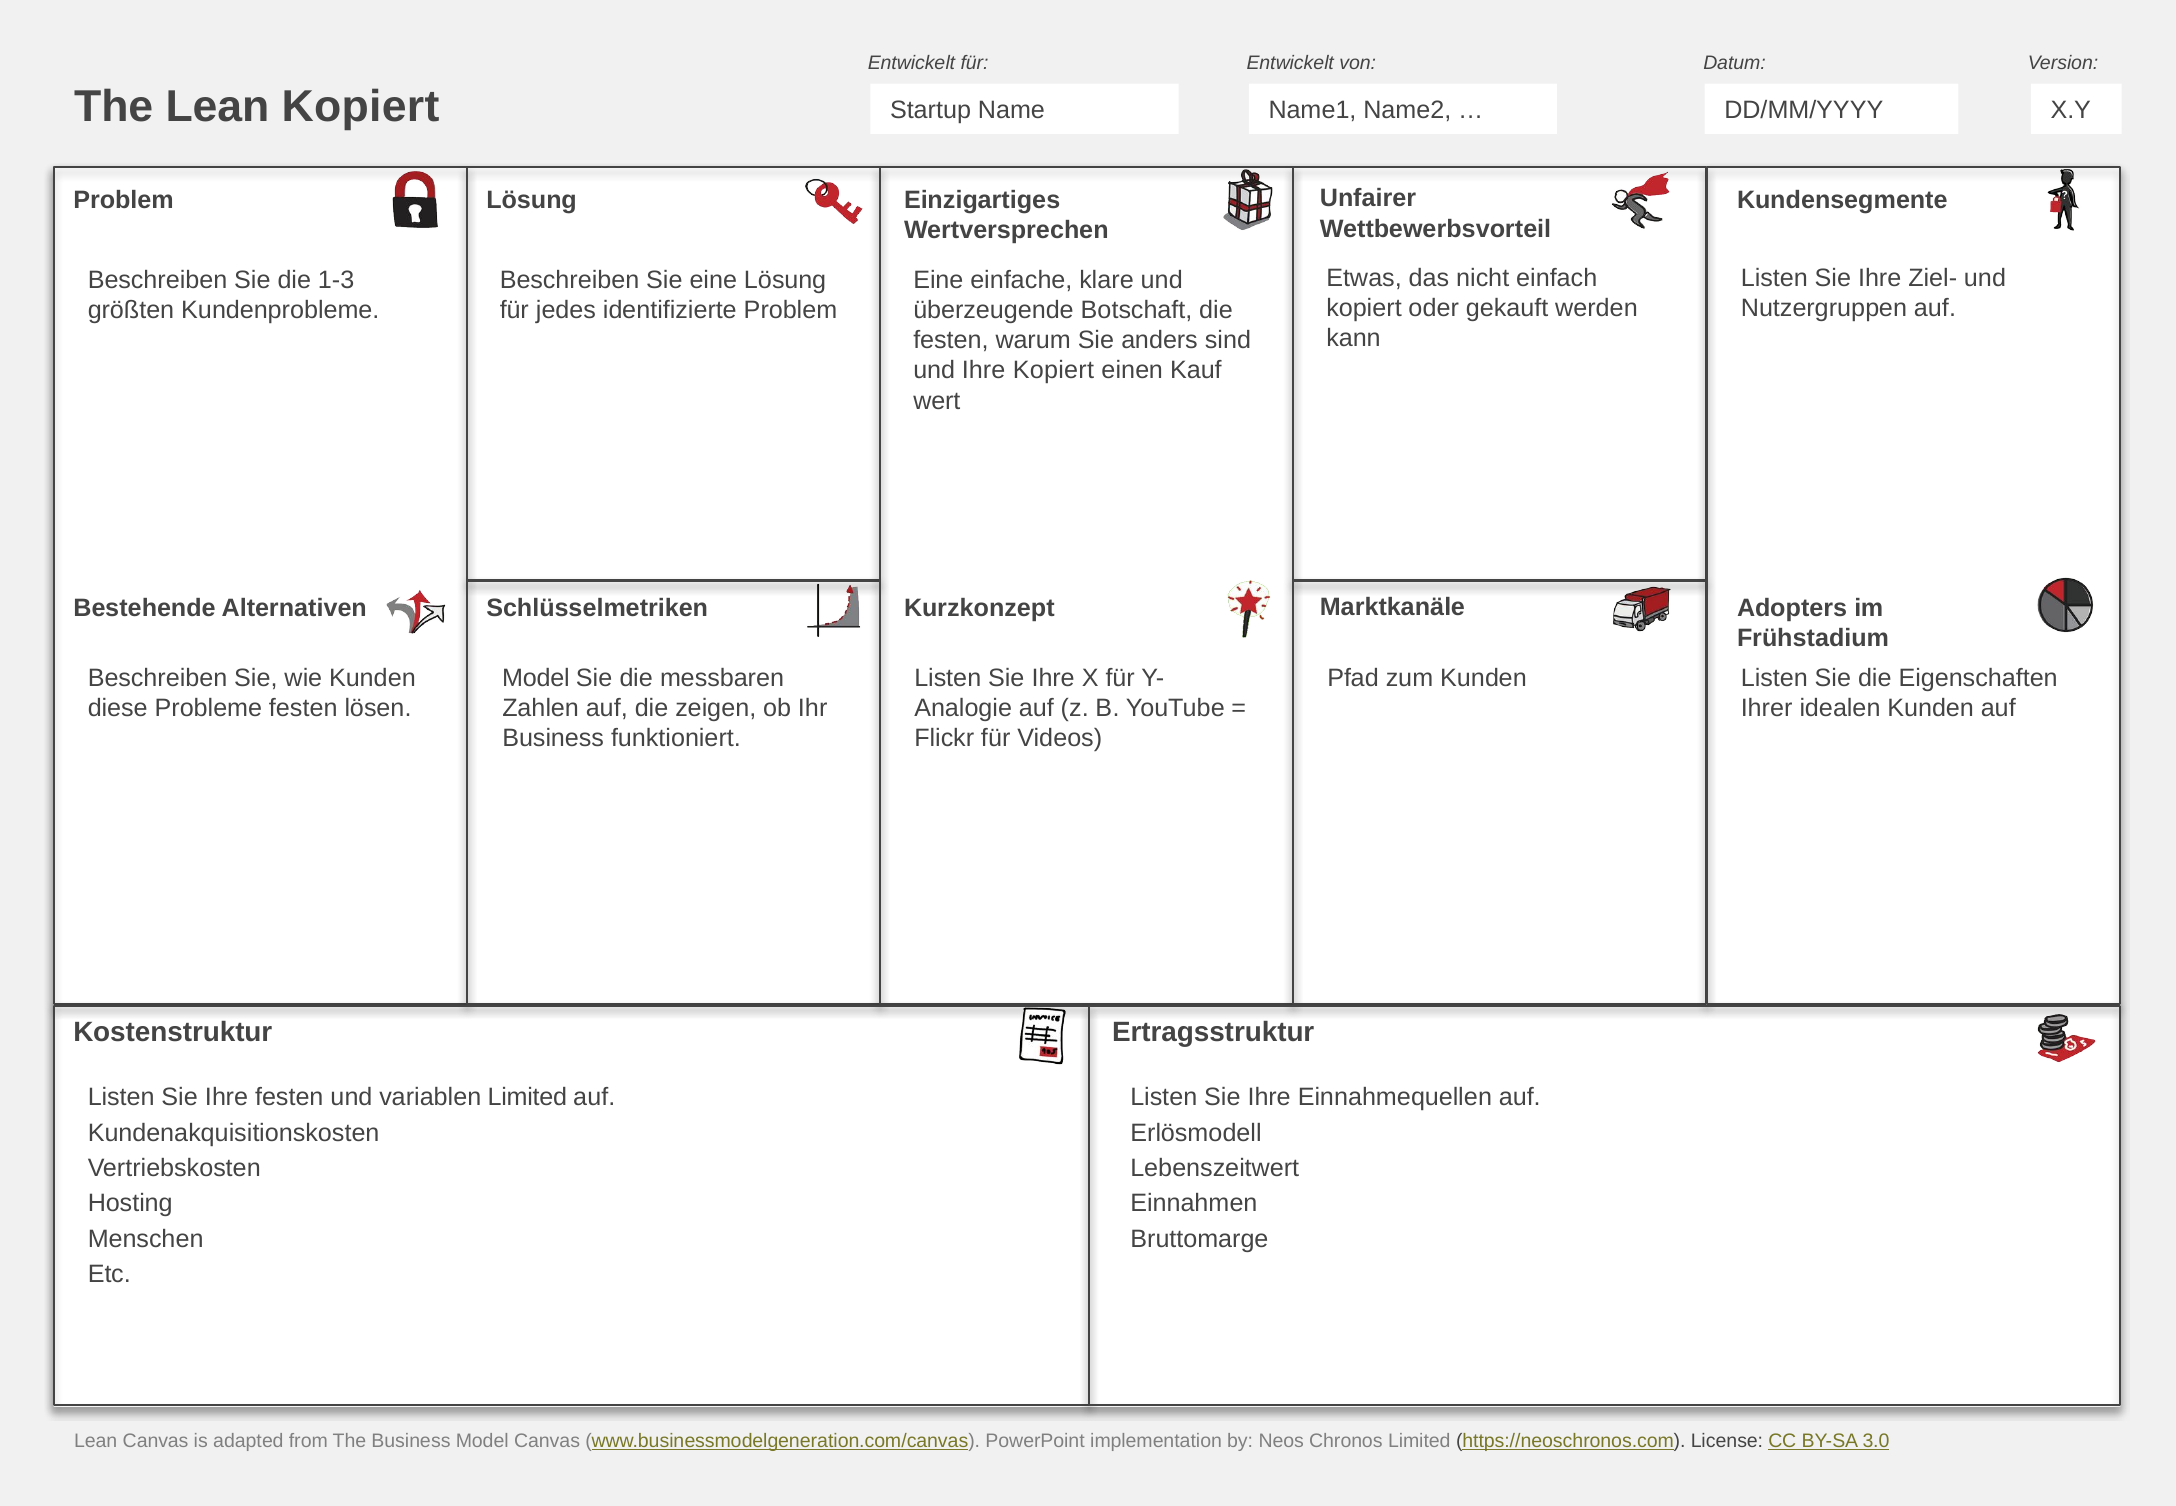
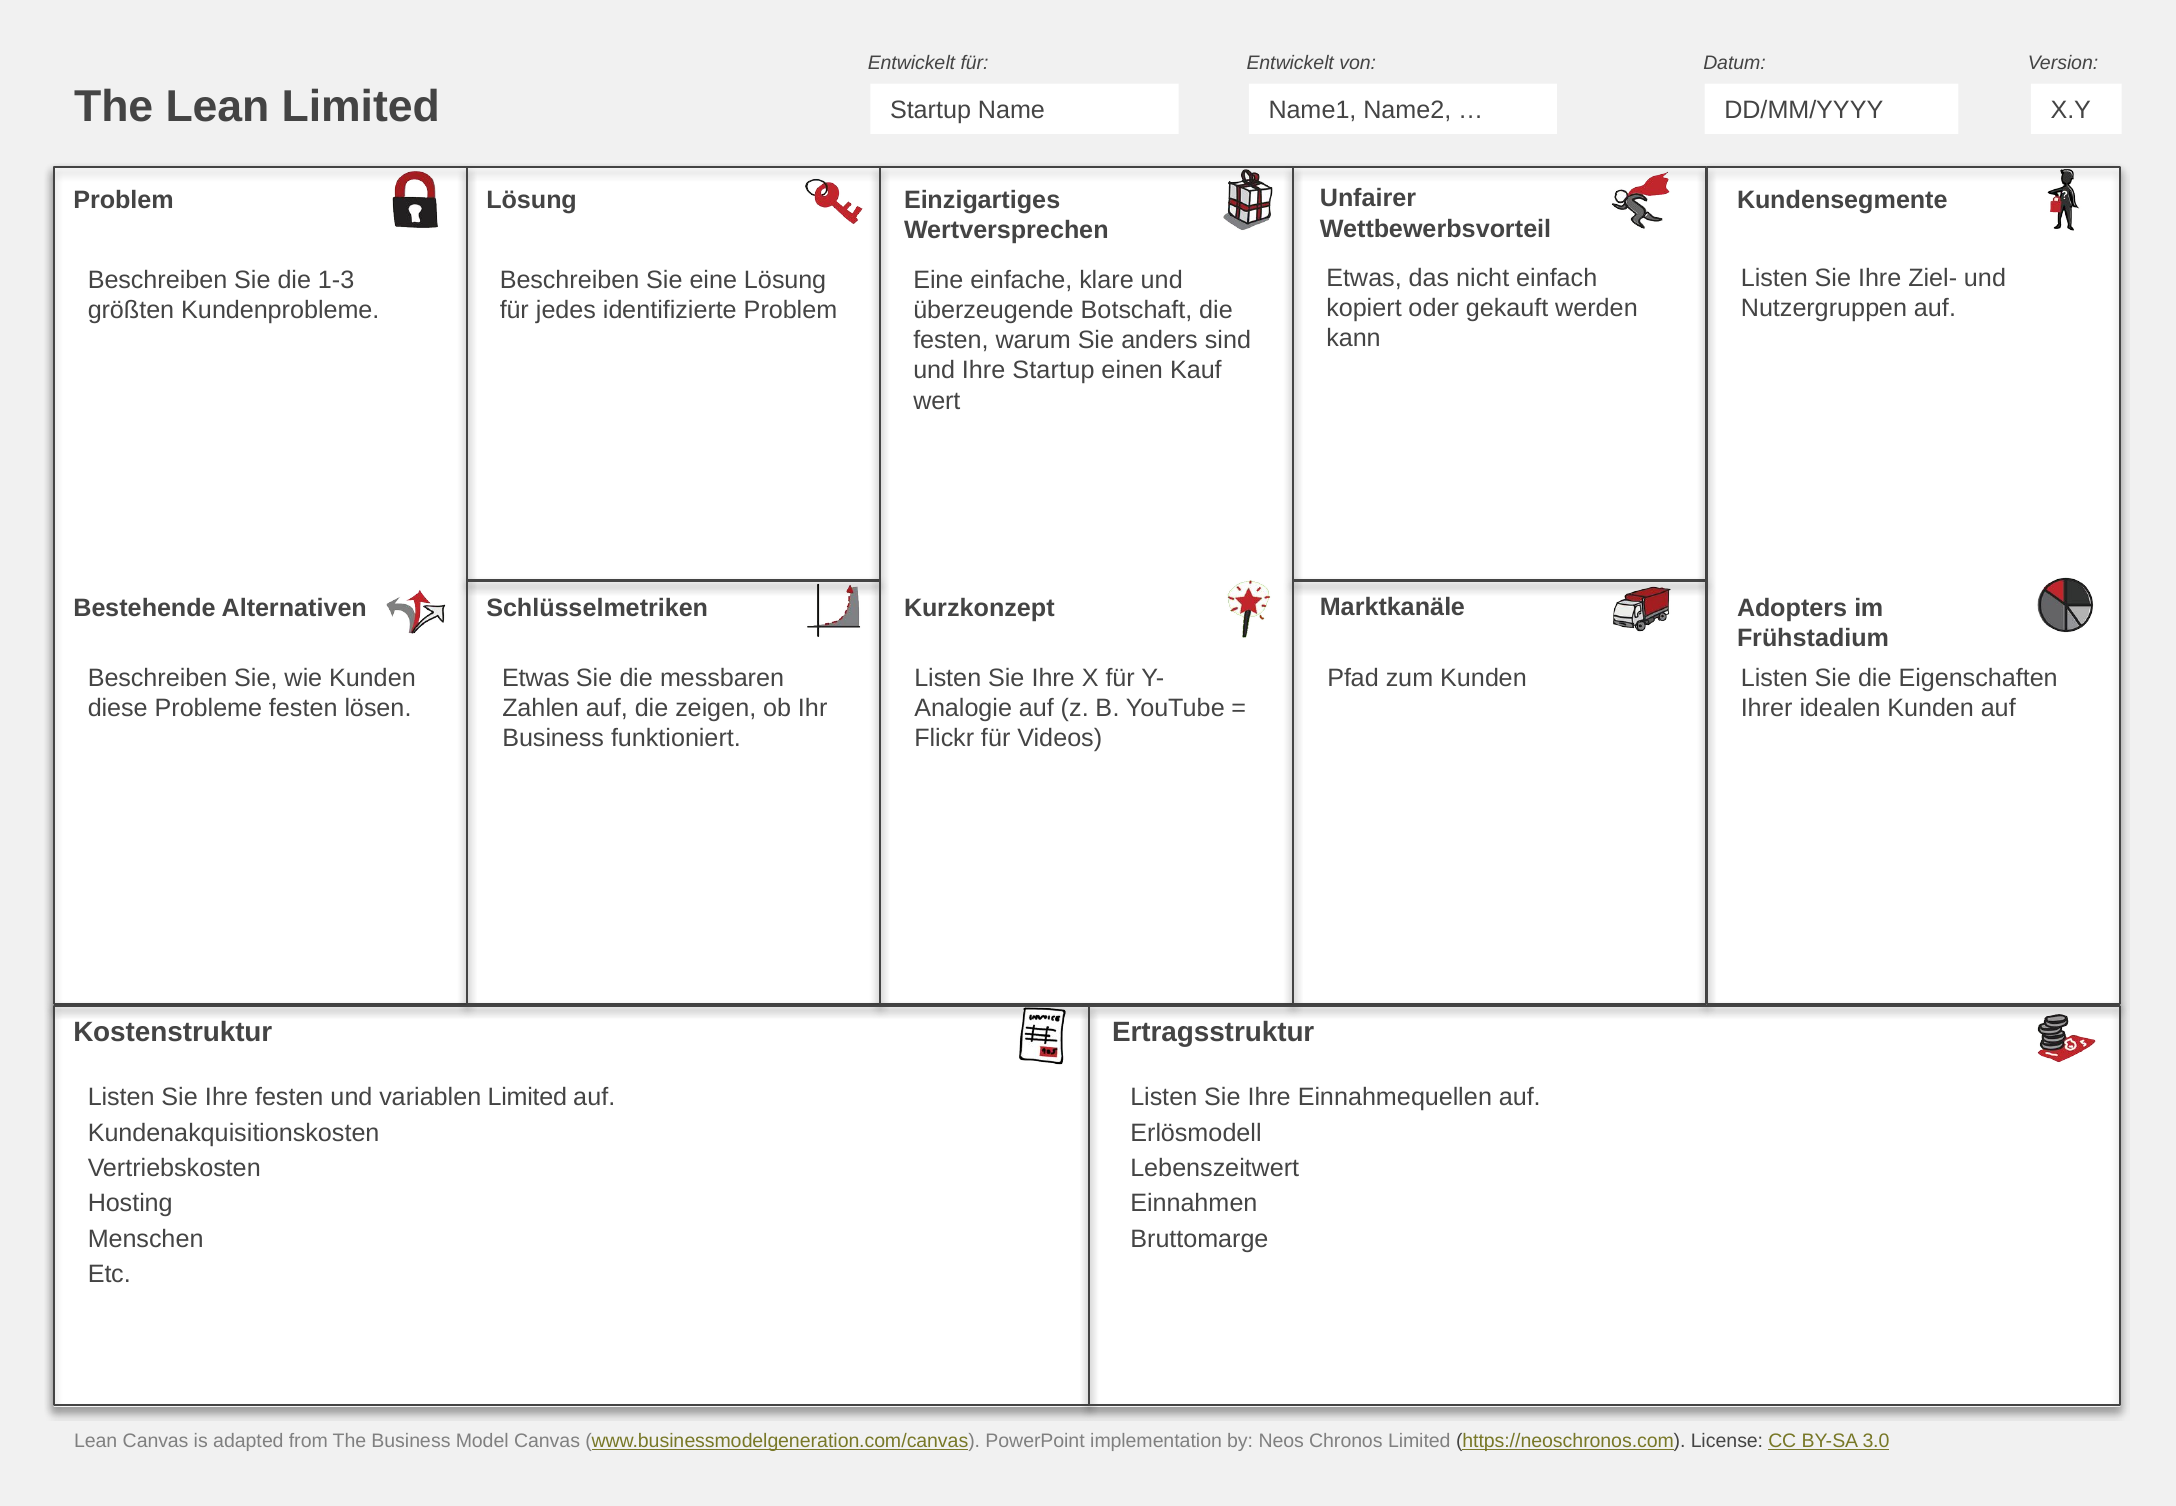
Lean Kopiert: Kopiert -> Limited
Ihre Kopiert: Kopiert -> Startup
Model at (536, 678): Model -> Etwas
